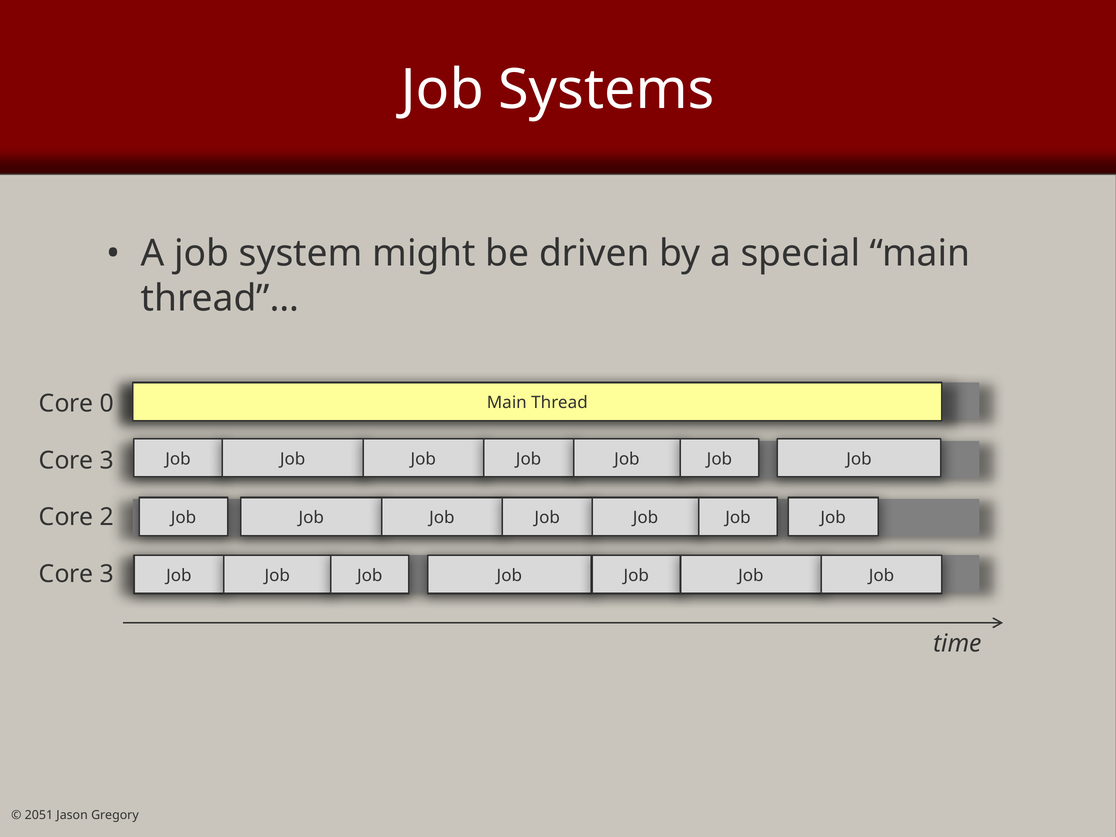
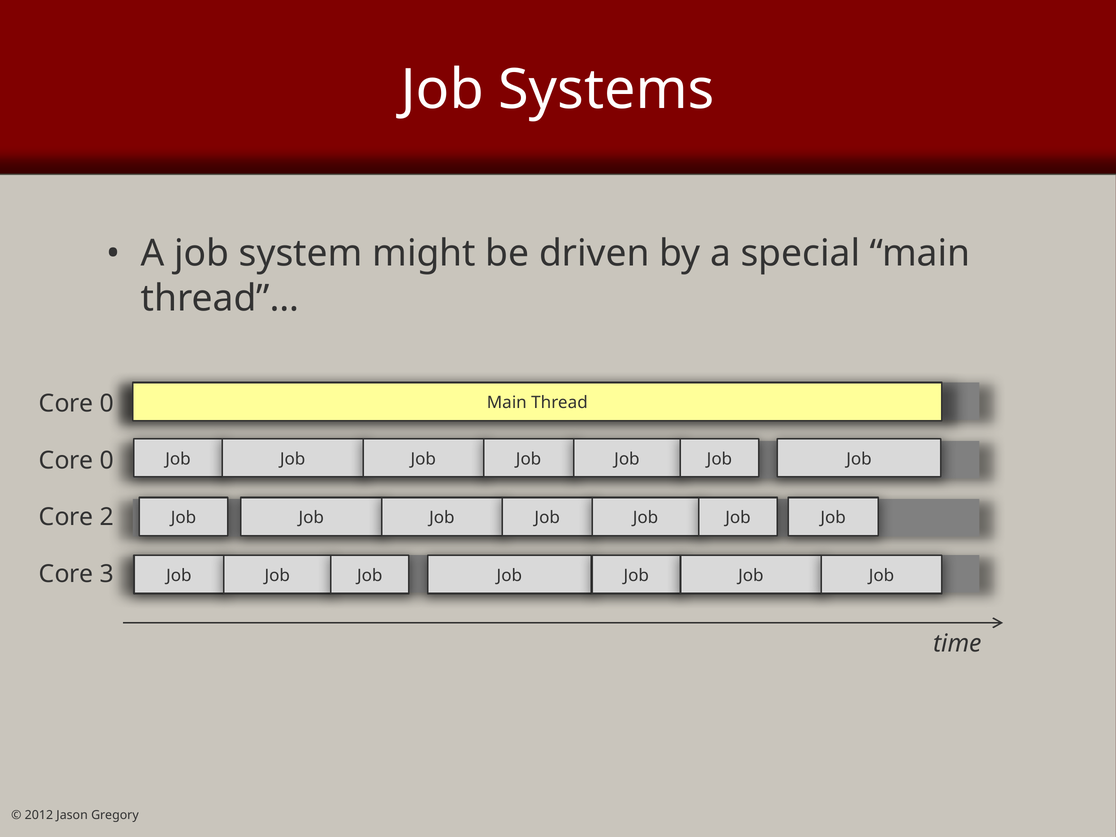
3 at (107, 460): 3 -> 0
2051: 2051 -> 2012
